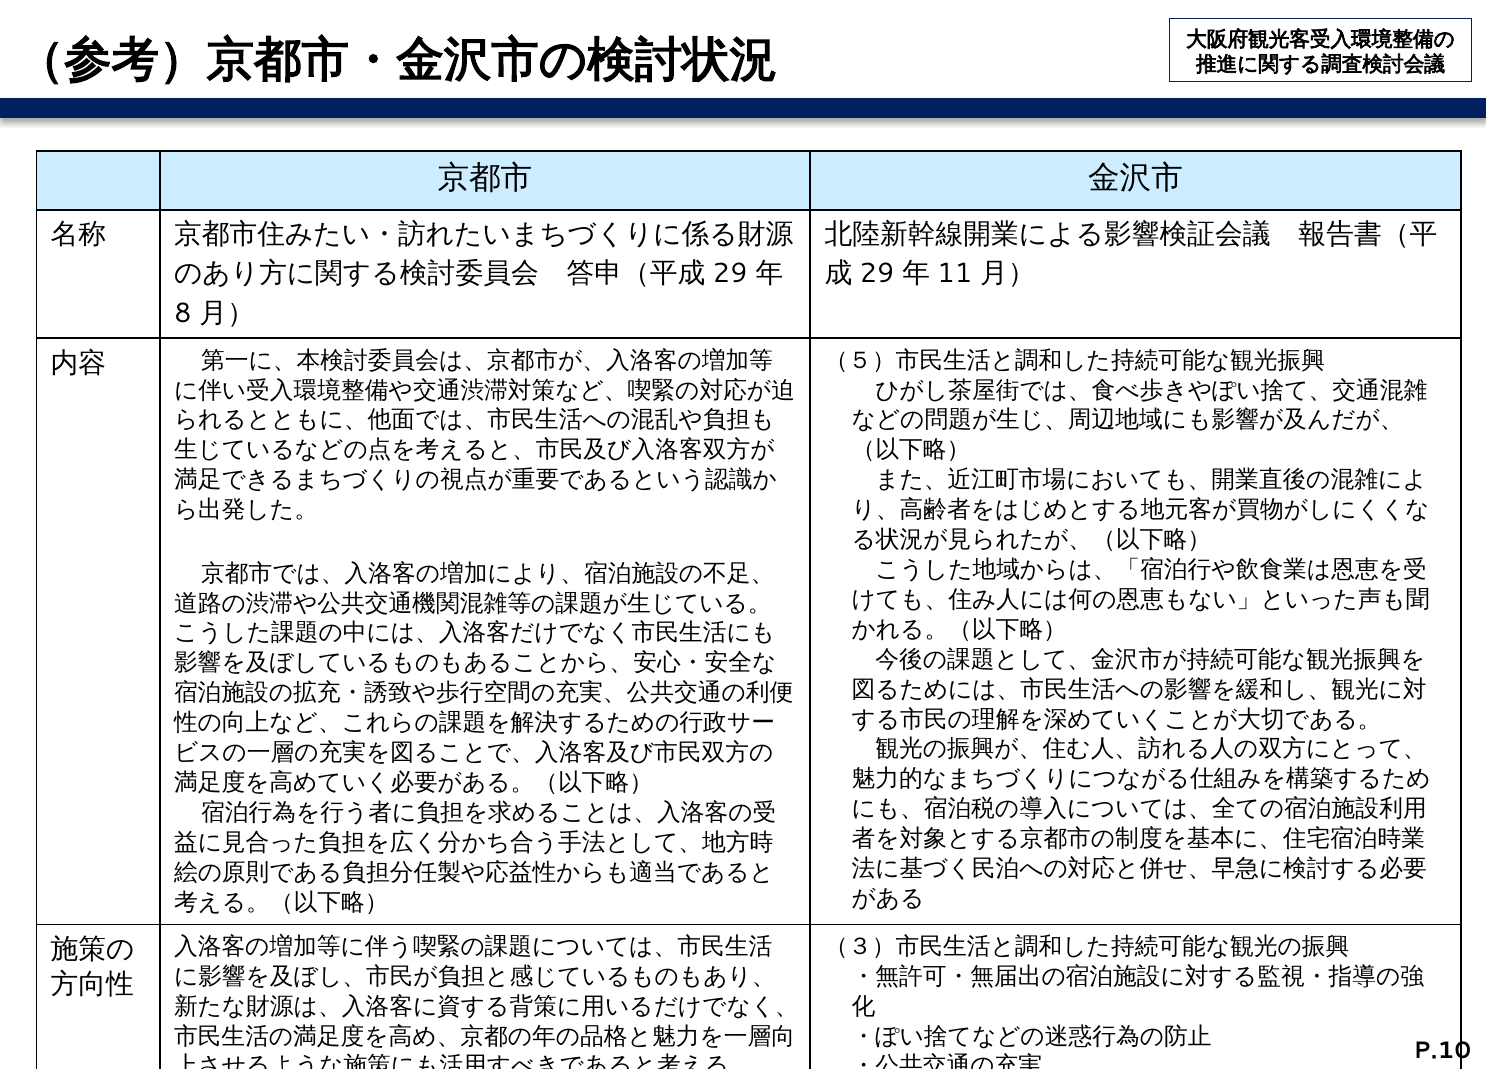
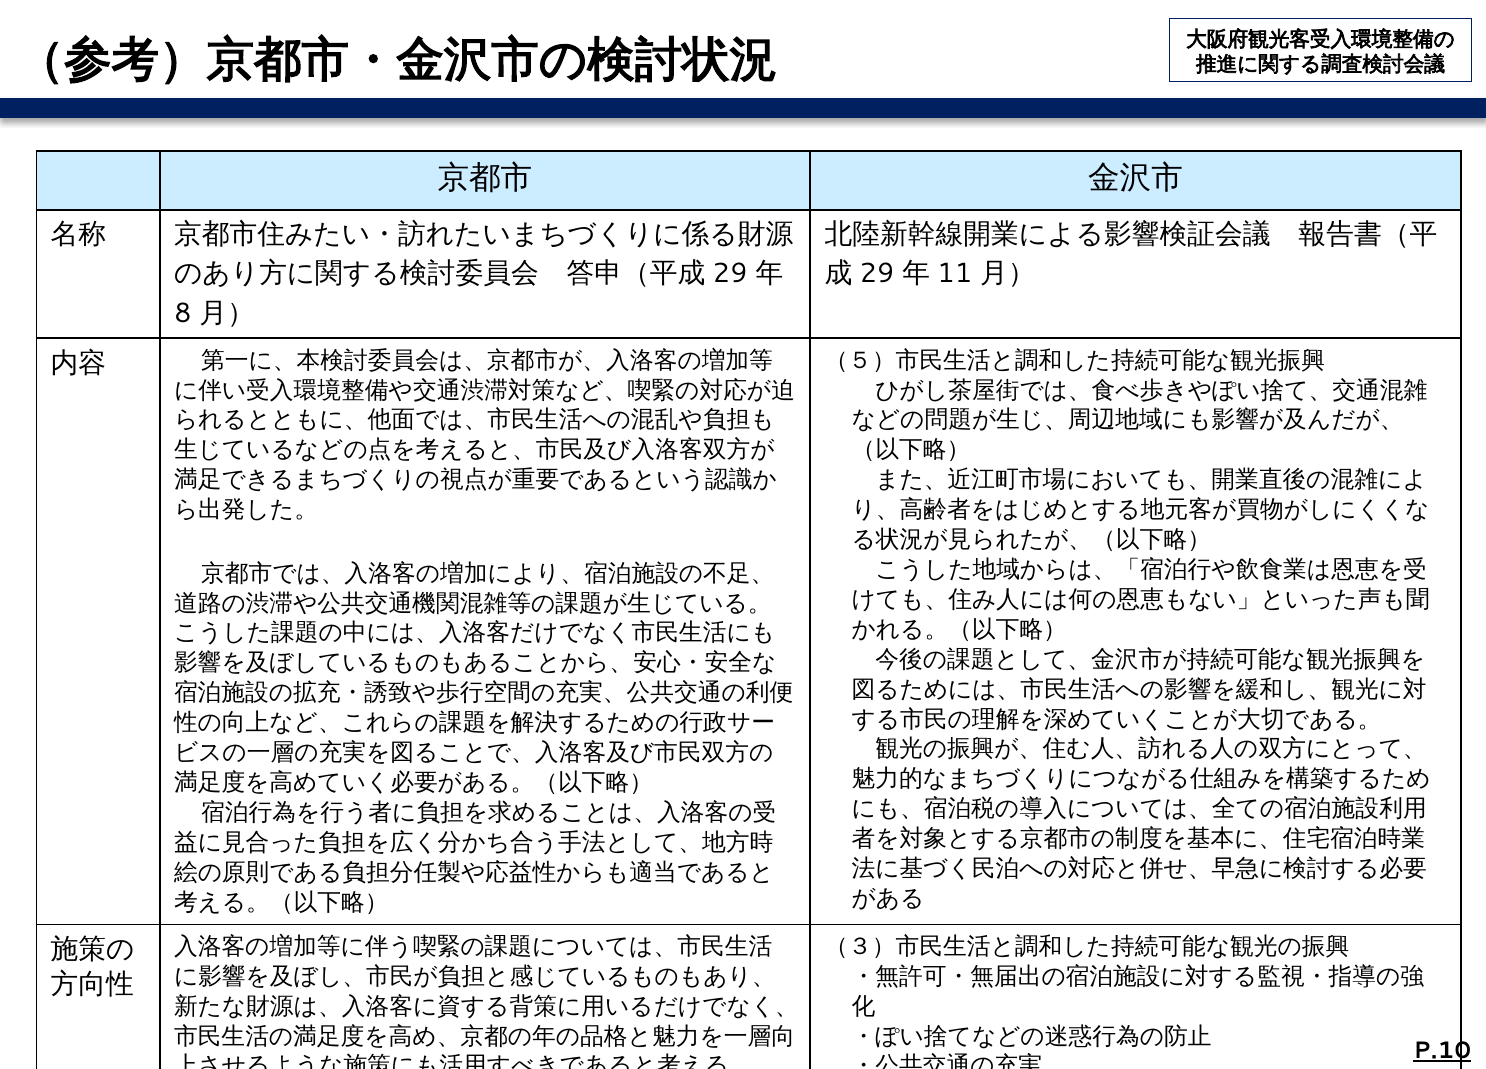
P.10 underline: none -> present
